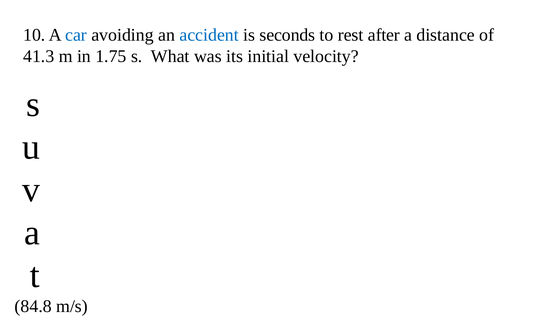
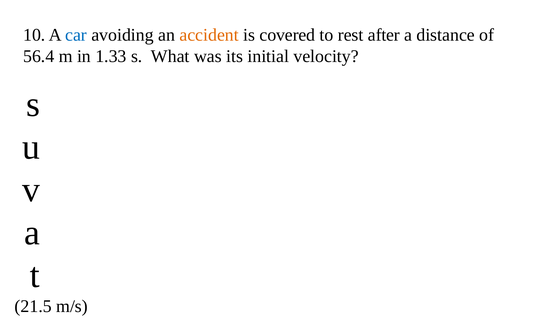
accident colour: blue -> orange
seconds: seconds -> covered
41.3: 41.3 -> 56.4
1.75: 1.75 -> 1.33
84.8: 84.8 -> 21.5
